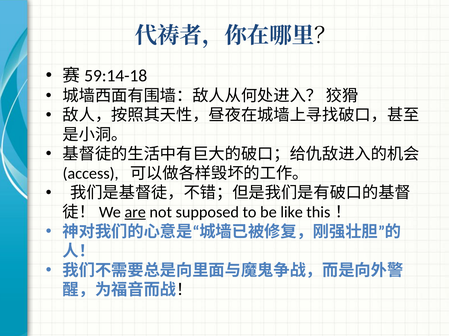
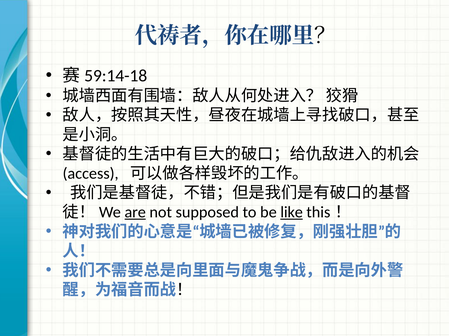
like underline: none -> present
